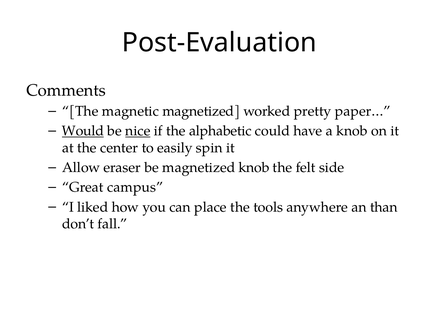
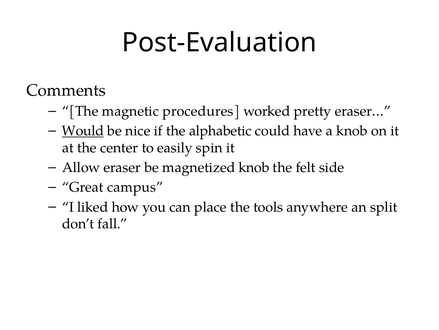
magnetic magnetized: magnetized -> procedures
paper…: paper… -> eraser…
nice underline: present -> none
than: than -> split
